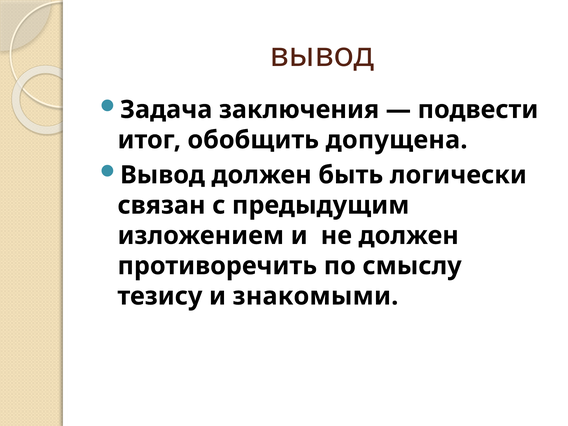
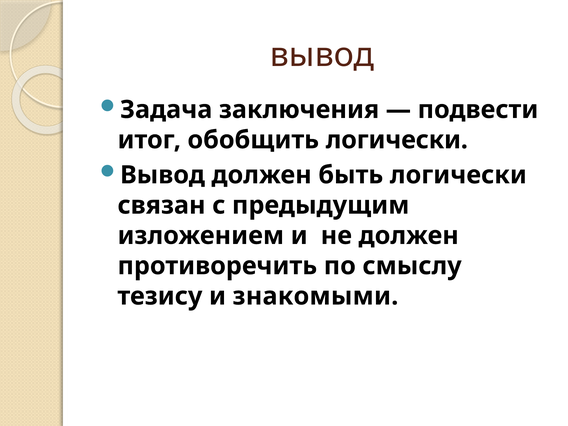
обобщить допущена: допущена -> логически
